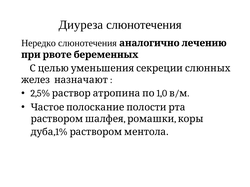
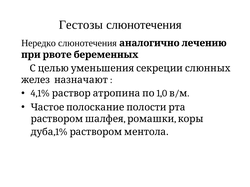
Диуреза: Диуреза -> Гестозы
2,5%: 2,5% -> 4,1%
